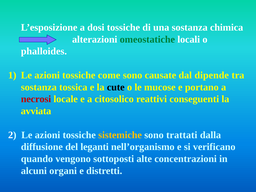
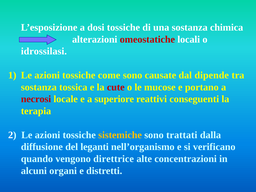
omeostatiche colour: green -> red
phalloides: phalloides -> idrossilasi
cute colour: black -> red
citosolico: citosolico -> superiore
avviata: avviata -> terapia
sottoposti: sottoposti -> direttrice
